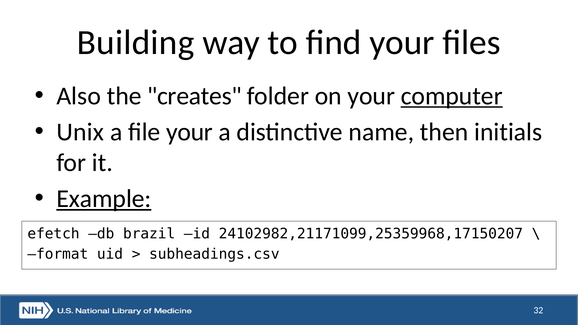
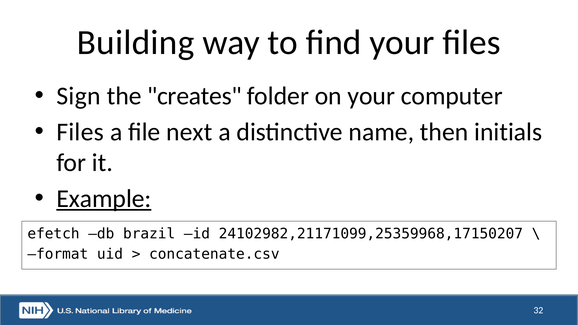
Also: Also -> Sign
computer underline: present -> none
Unix at (80, 132): Unix -> Files
file your: your -> next
subheadings.csv: subheadings.csv -> concatenate.csv
